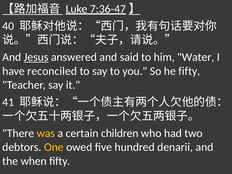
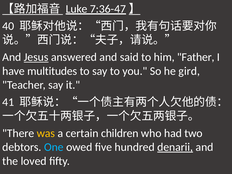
Water: Water -> Father
reconciled: reconciled -> multitudes
he fifty: fifty -> gird
One colour: yellow -> light blue
denarii underline: none -> present
when: when -> loved
